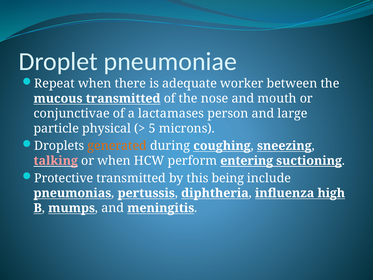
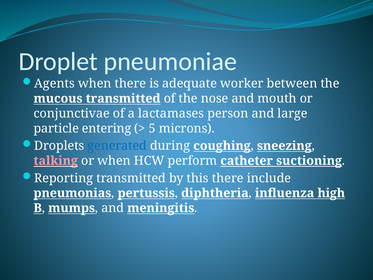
Repeat: Repeat -> Agents
physical: physical -> entering
generated colour: orange -> blue
entering: entering -> catheter
Protective: Protective -> Reporting
this being: being -> there
